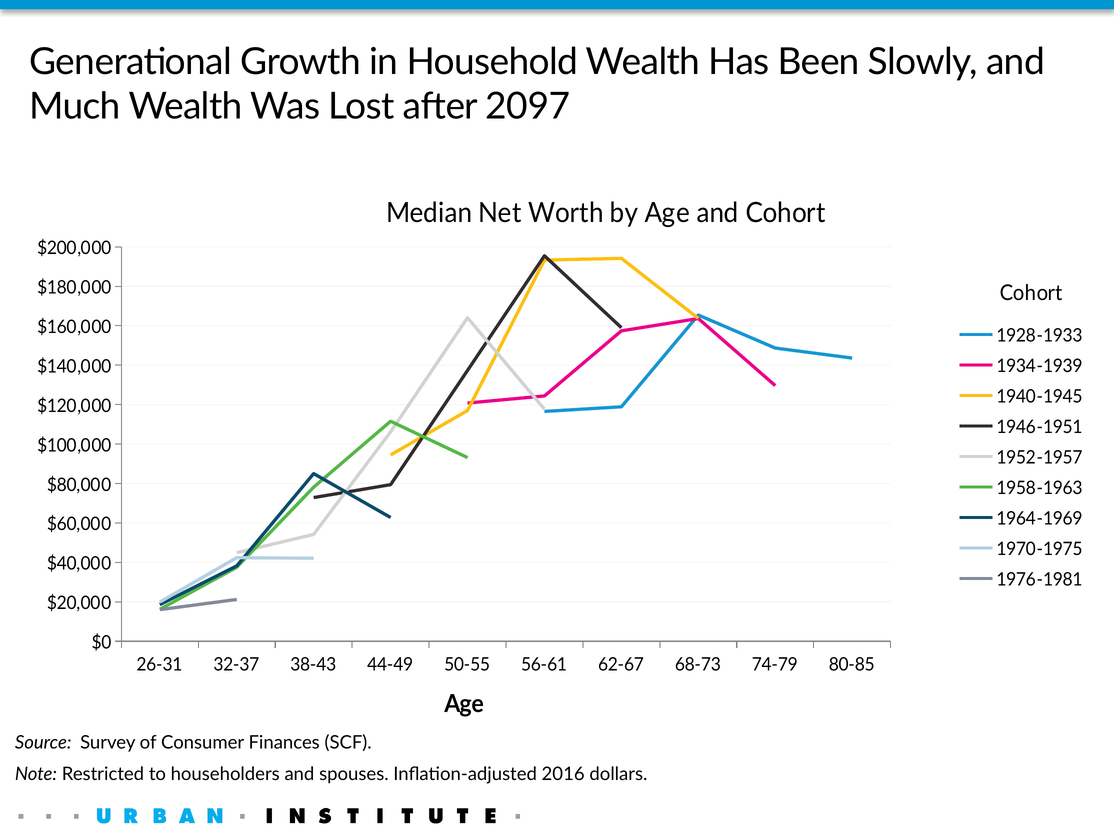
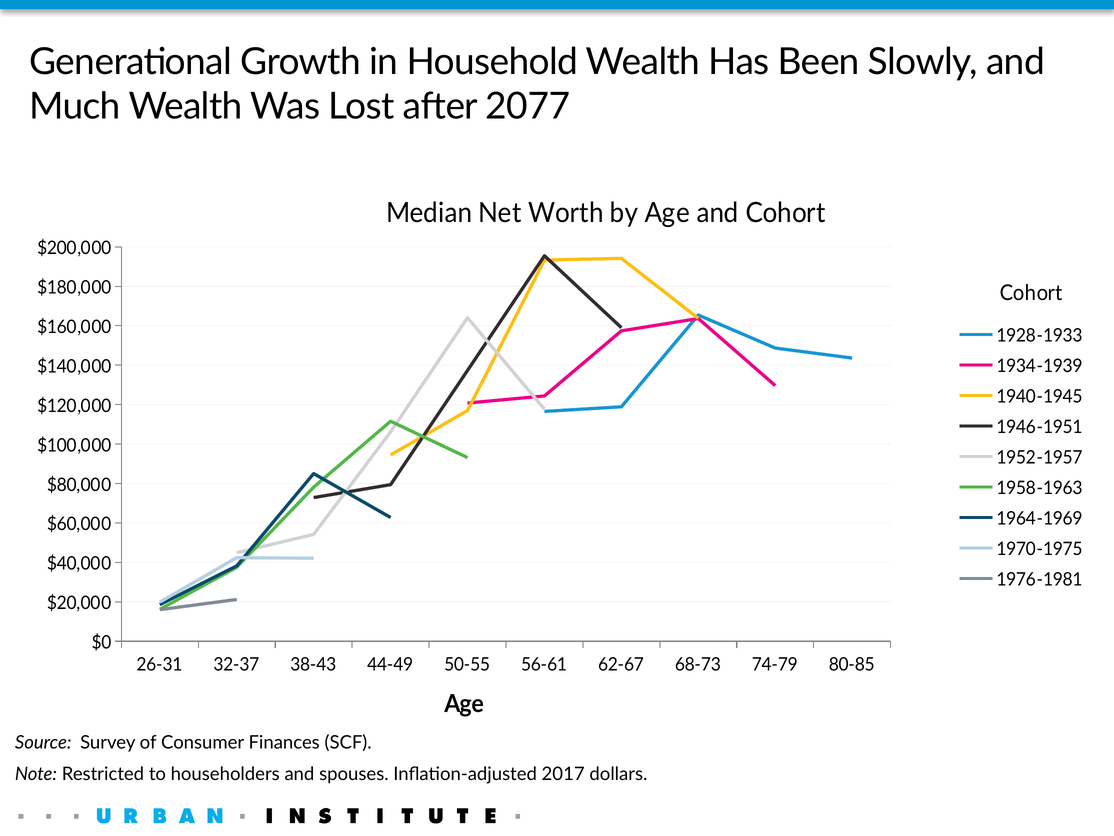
2097: 2097 -> 2077
2016: 2016 -> 2017
